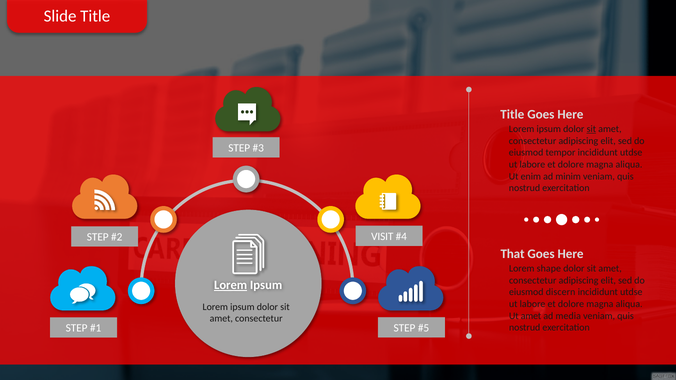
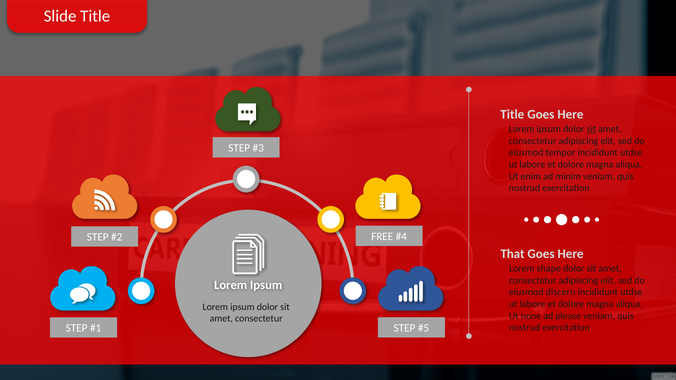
VISIT: VISIT -> FREE
Lorem at (231, 285) underline: present -> none
Ut amet: amet -> none
media: media -> please
